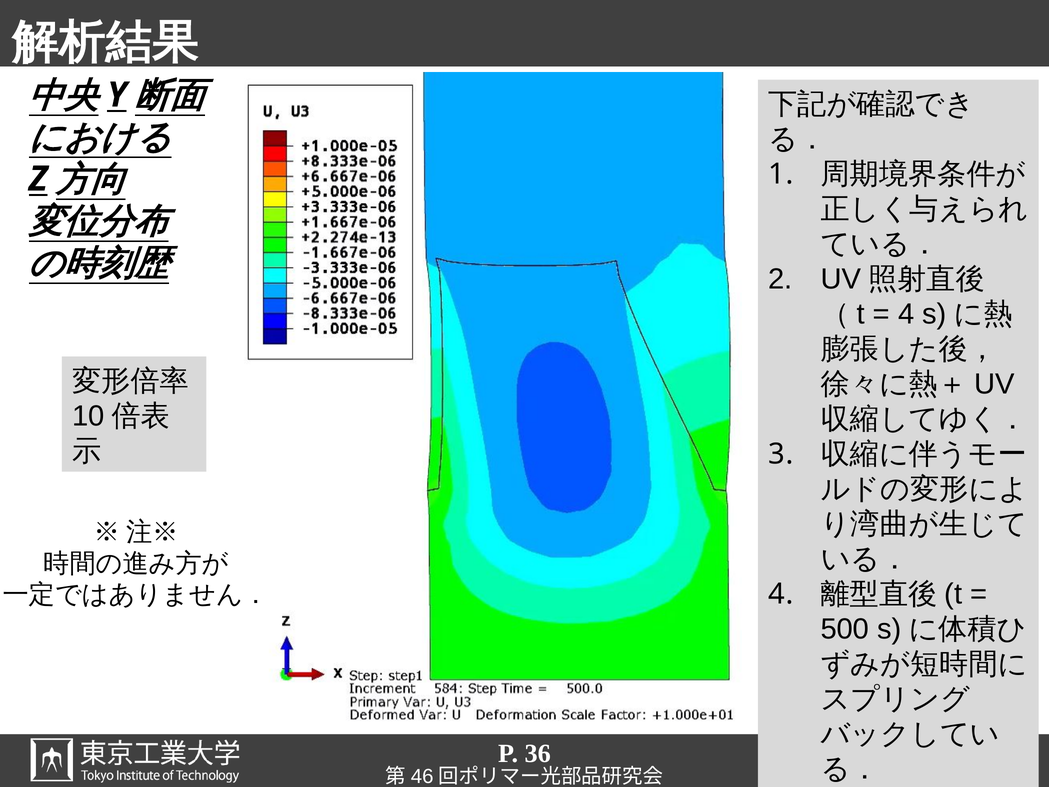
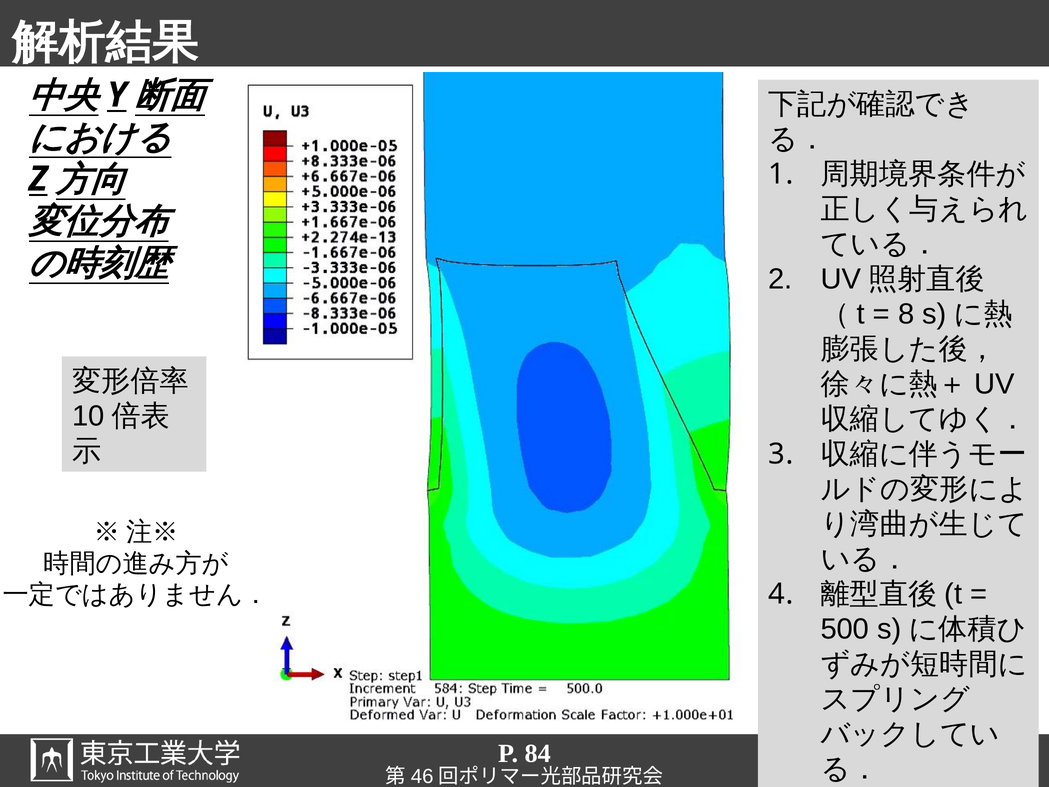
4 at (906, 314): 4 -> 8
36: 36 -> 84
